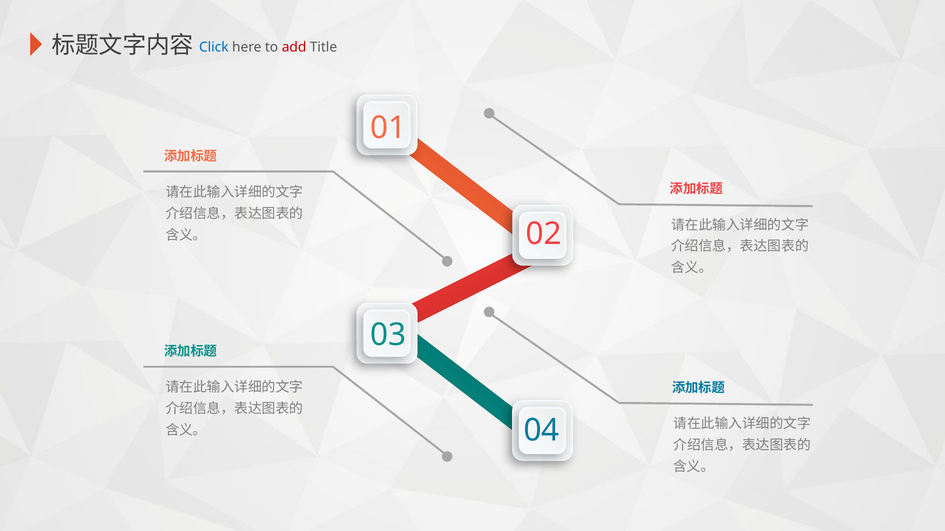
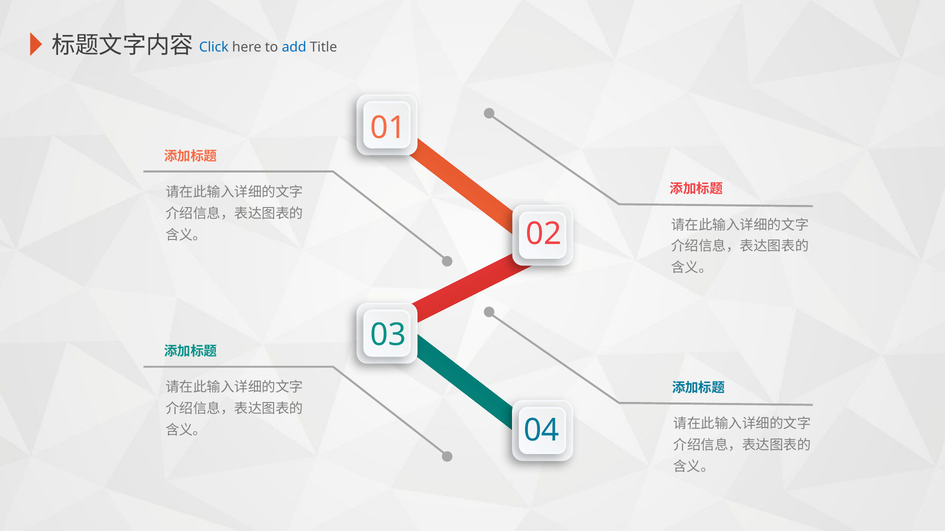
add colour: red -> blue
